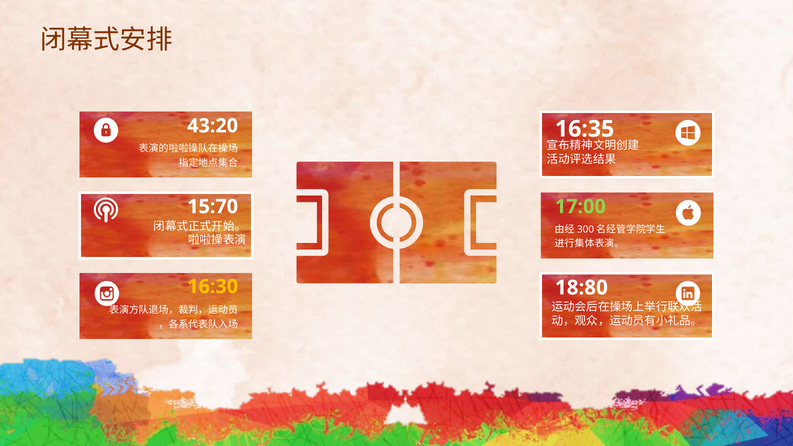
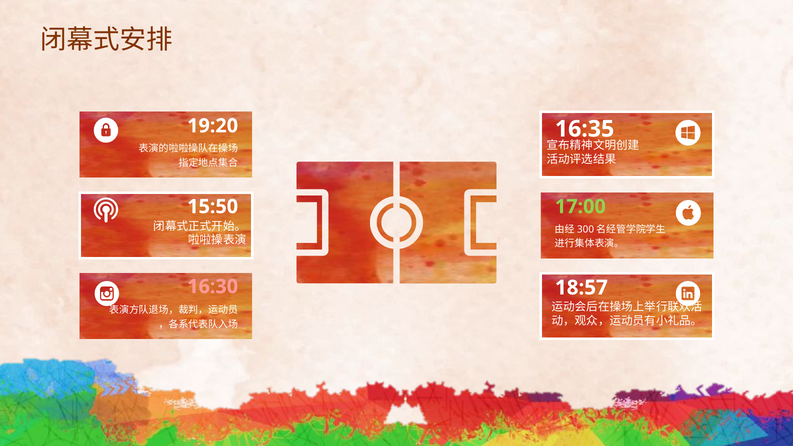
43:20: 43:20 -> 19:20
15:70: 15:70 -> 15:50
16:30 colour: yellow -> pink
18:80: 18:80 -> 18:57
